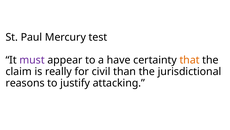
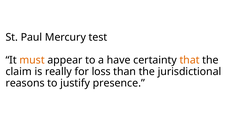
must colour: purple -> orange
civil: civil -> loss
attacking: attacking -> presence
